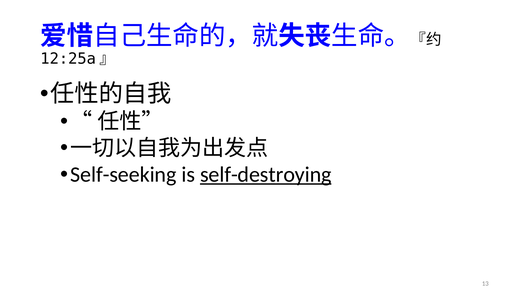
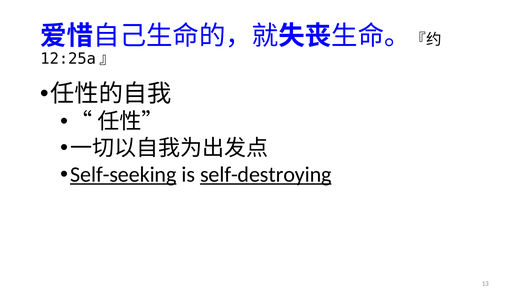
Self-seeking underline: none -> present
